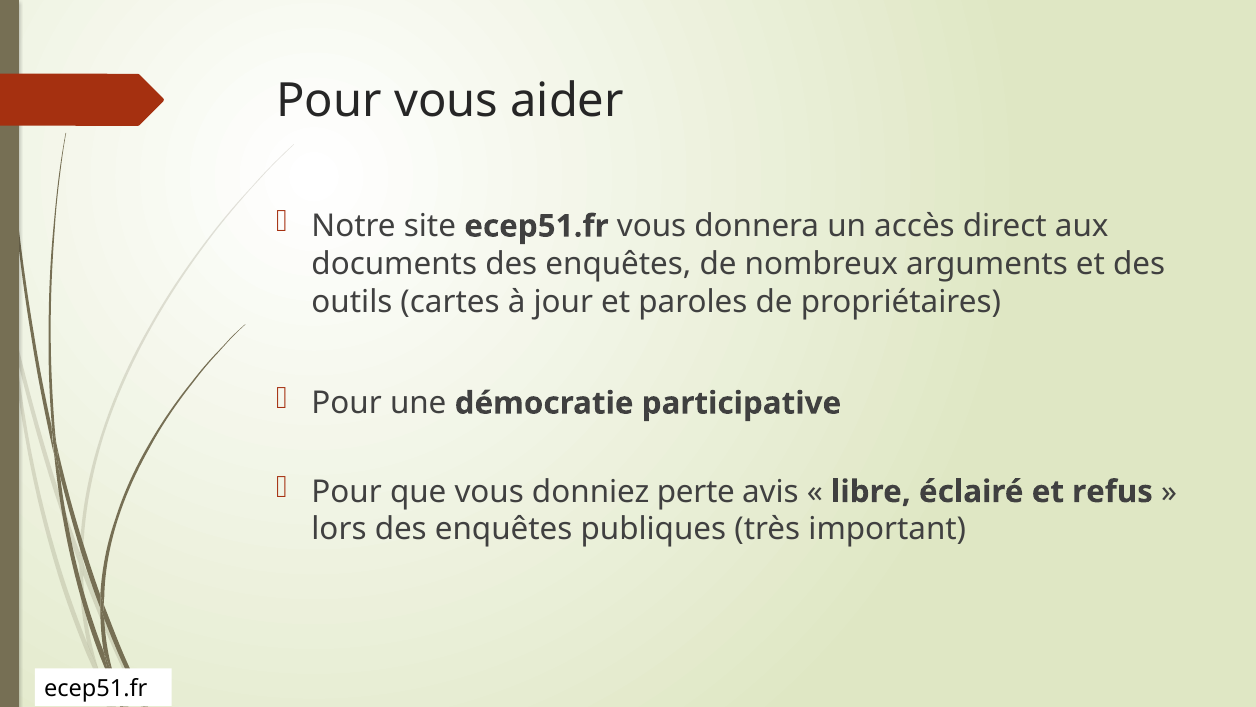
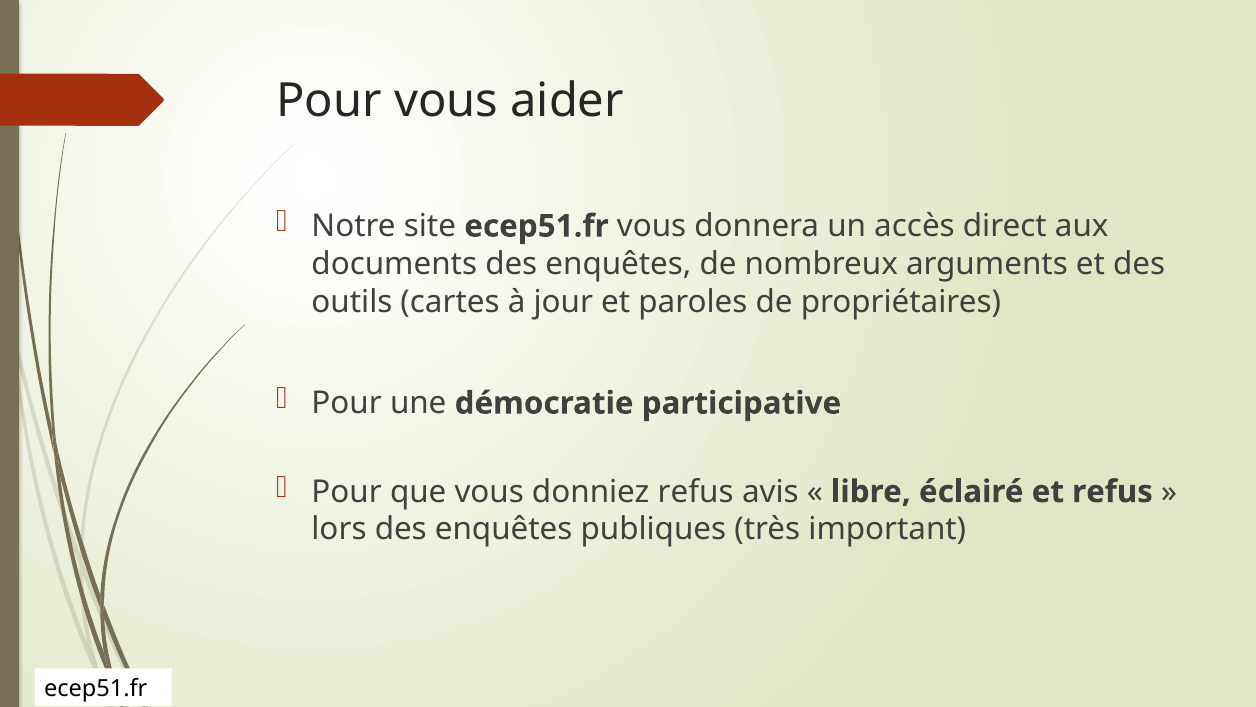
donniez perte: perte -> refus
